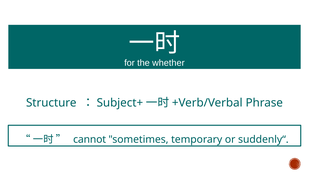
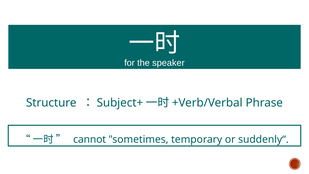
whether: whether -> speaker
